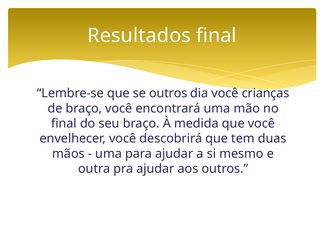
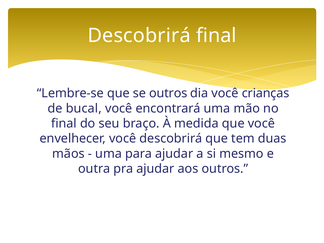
Resultados at (139, 36): Resultados -> Descobrirá
de braço: braço -> bucal
